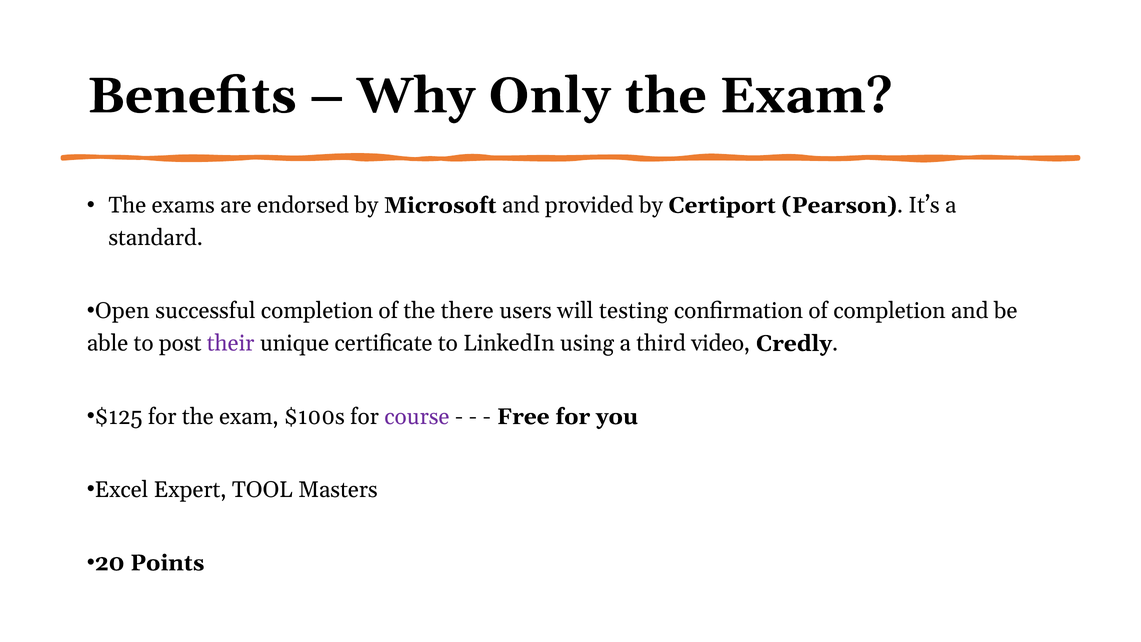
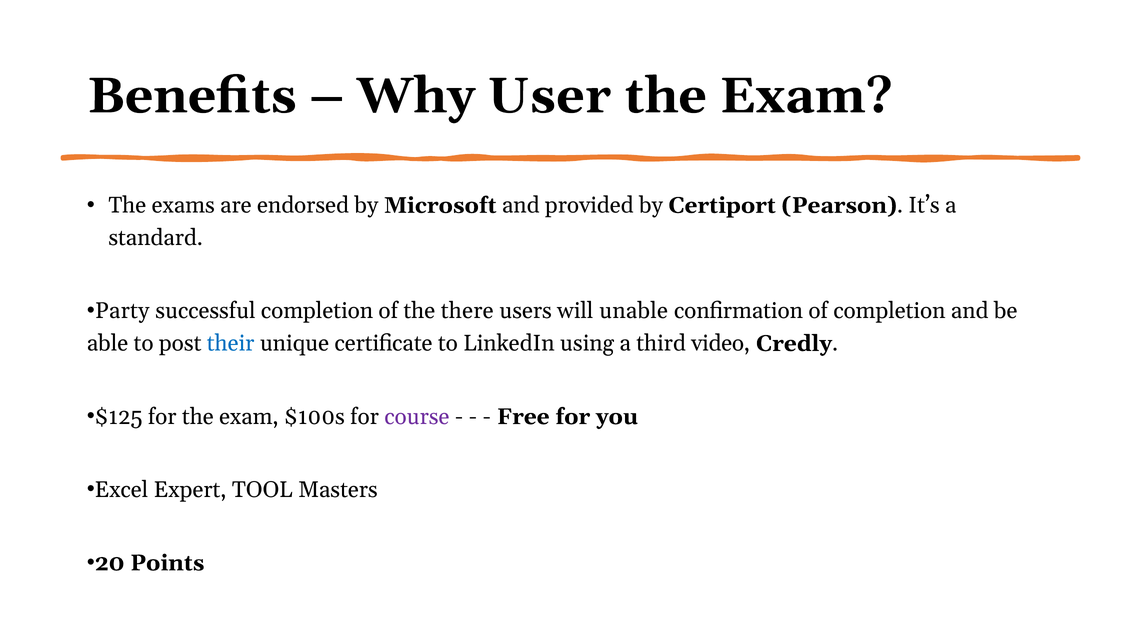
Only: Only -> User
Open: Open -> Party
testing: testing -> unable
their colour: purple -> blue
